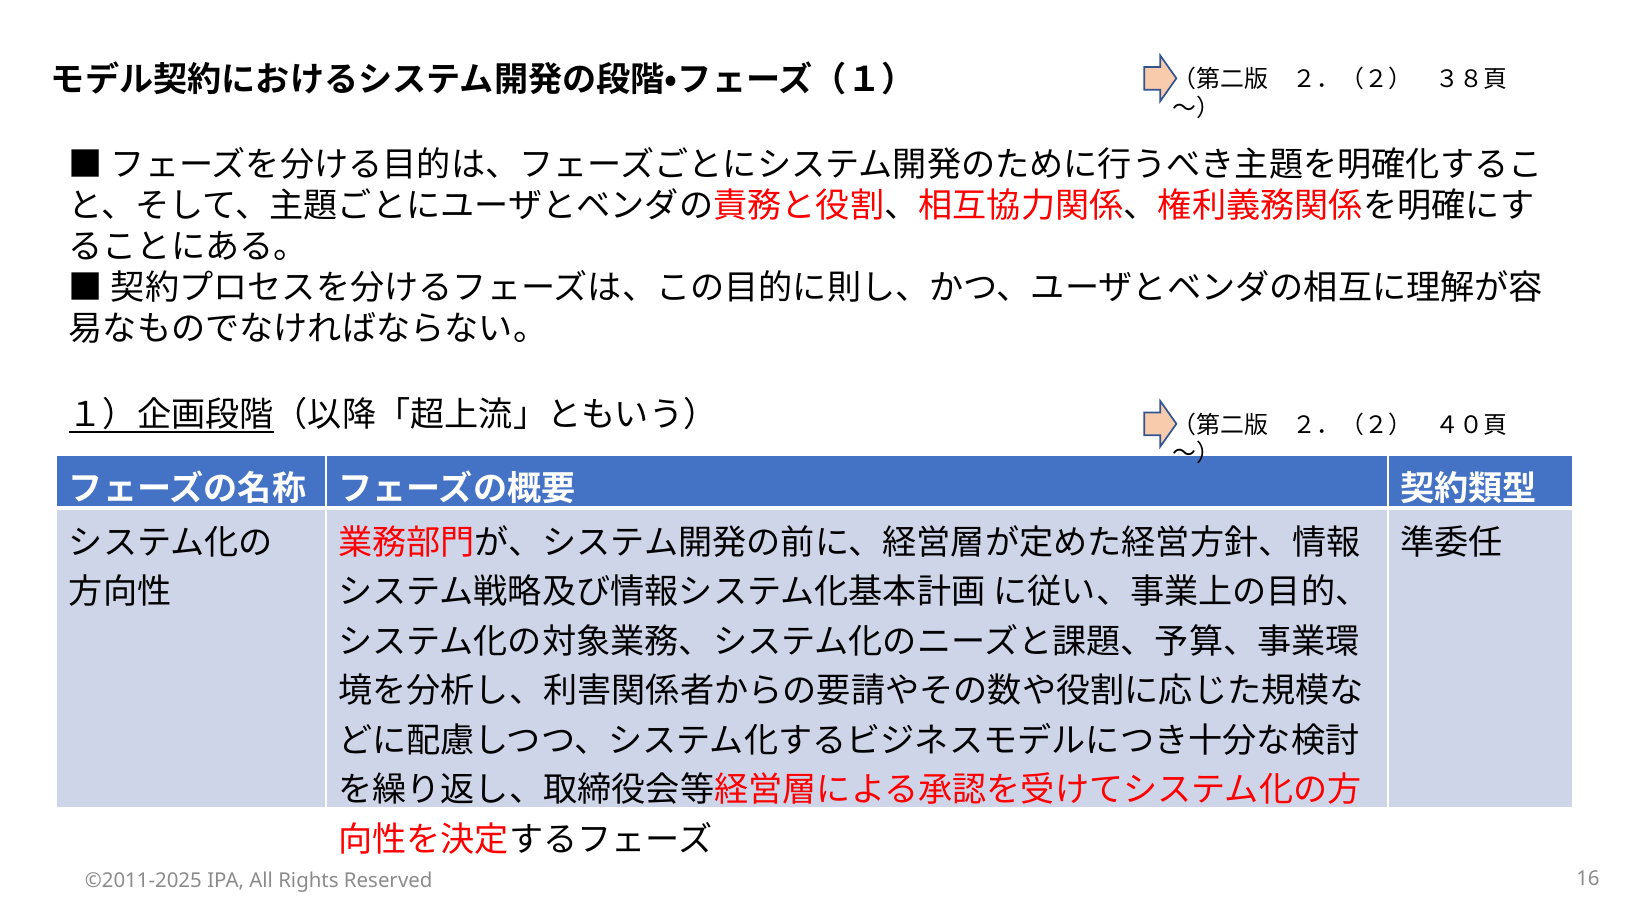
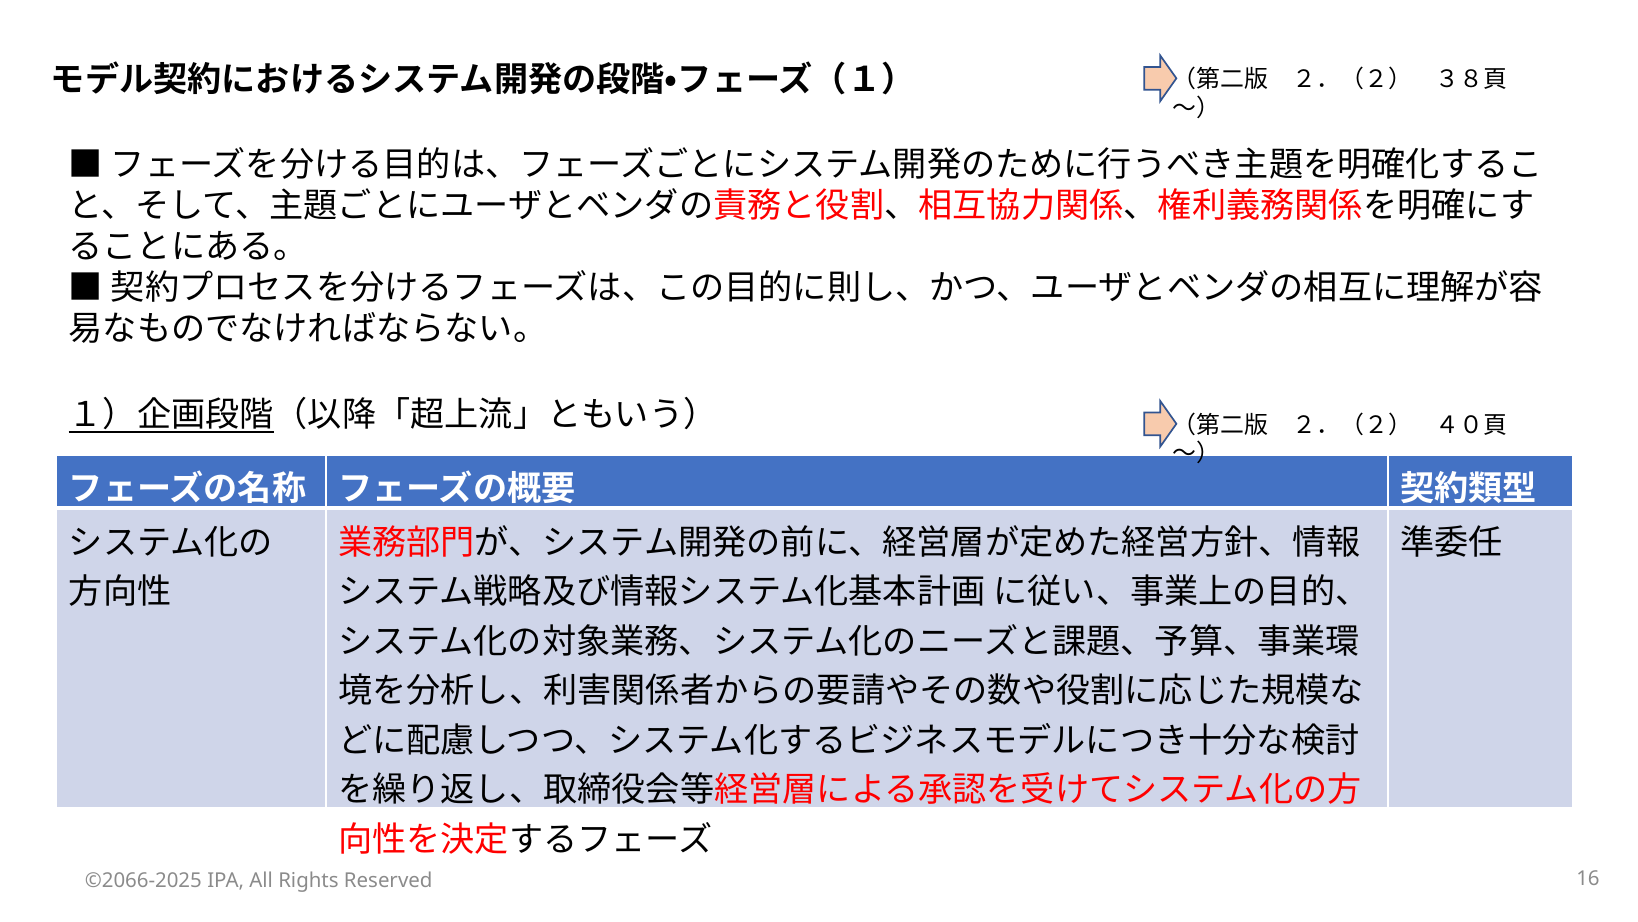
©2011-2025: ©2011-2025 -> ©2066-2025
